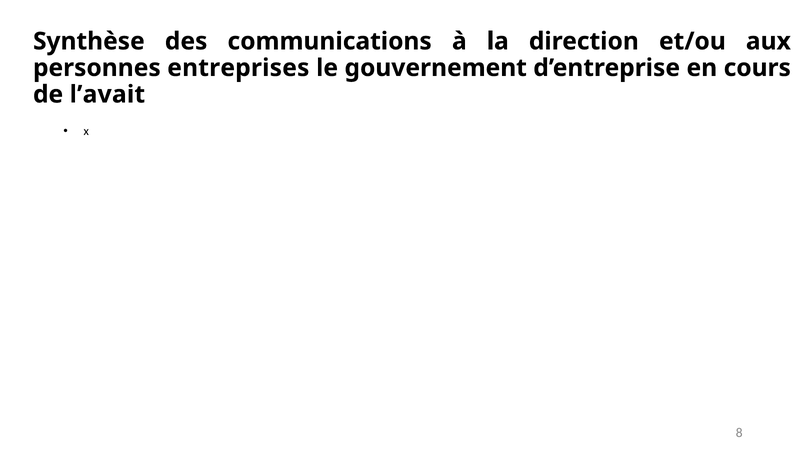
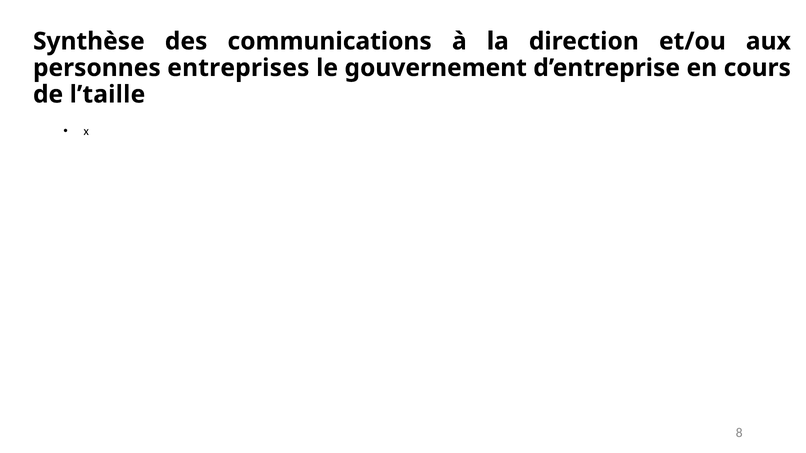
l’avait: l’avait -> l’taille
